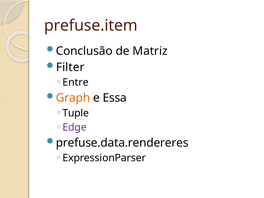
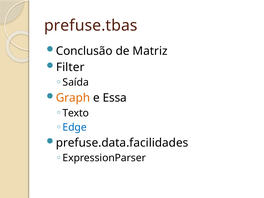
prefuse.item: prefuse.item -> prefuse.tbas
Entre: Entre -> Saída
Tuple: Tuple -> Texto
Edge colour: purple -> blue
prefuse.data.rendereres: prefuse.data.rendereres -> prefuse.data.facilidades
